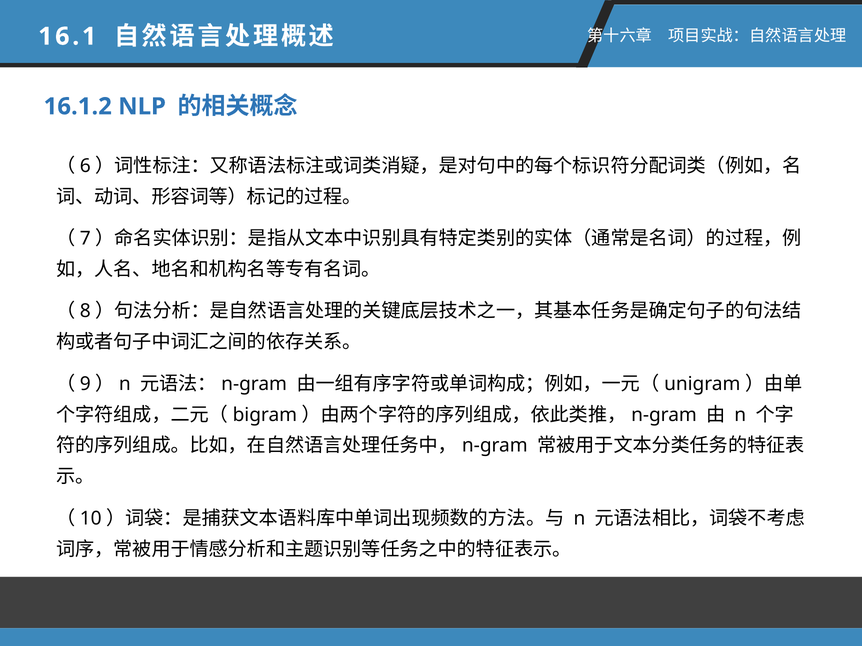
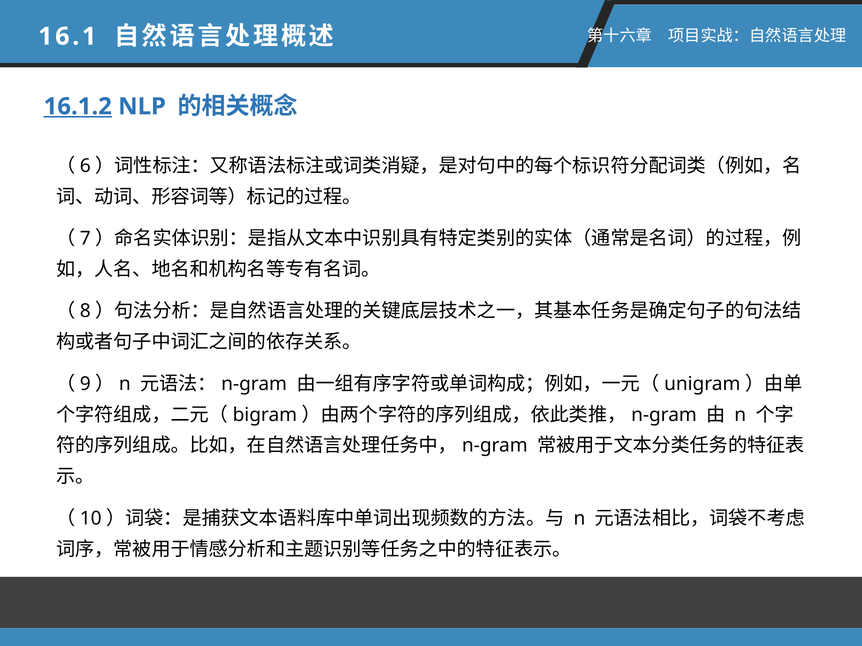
16.1.2 underline: none -> present
